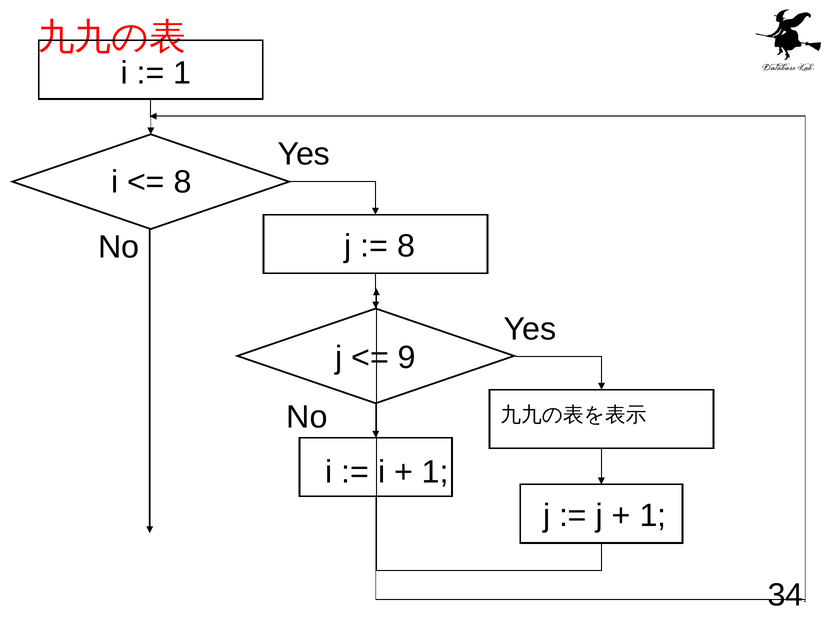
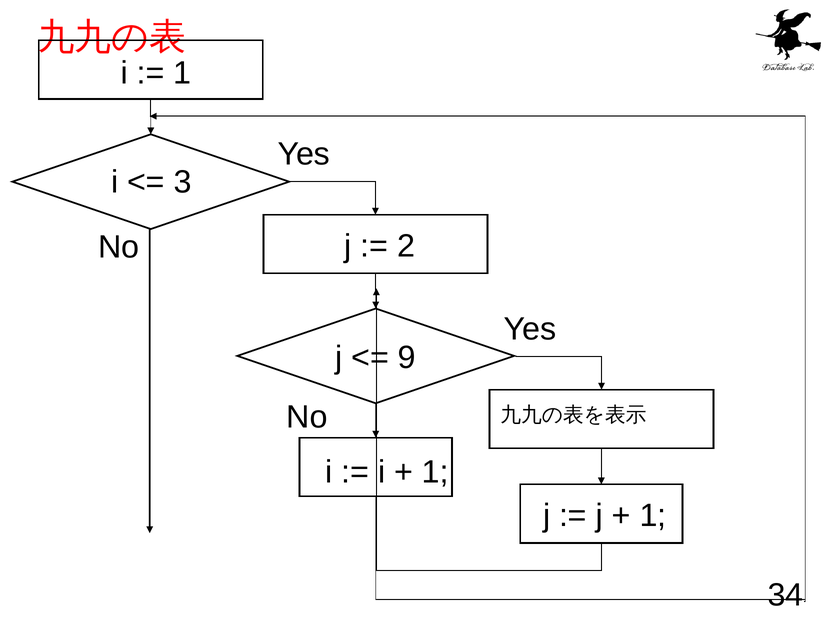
8 at (183, 182): 8 -> 3
8 at (406, 246): 8 -> 2
